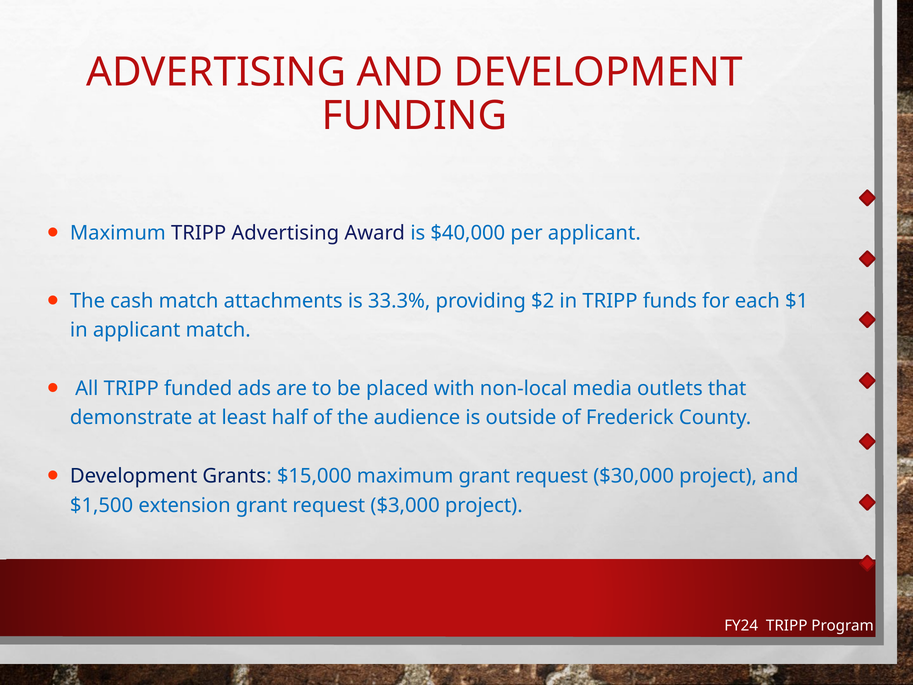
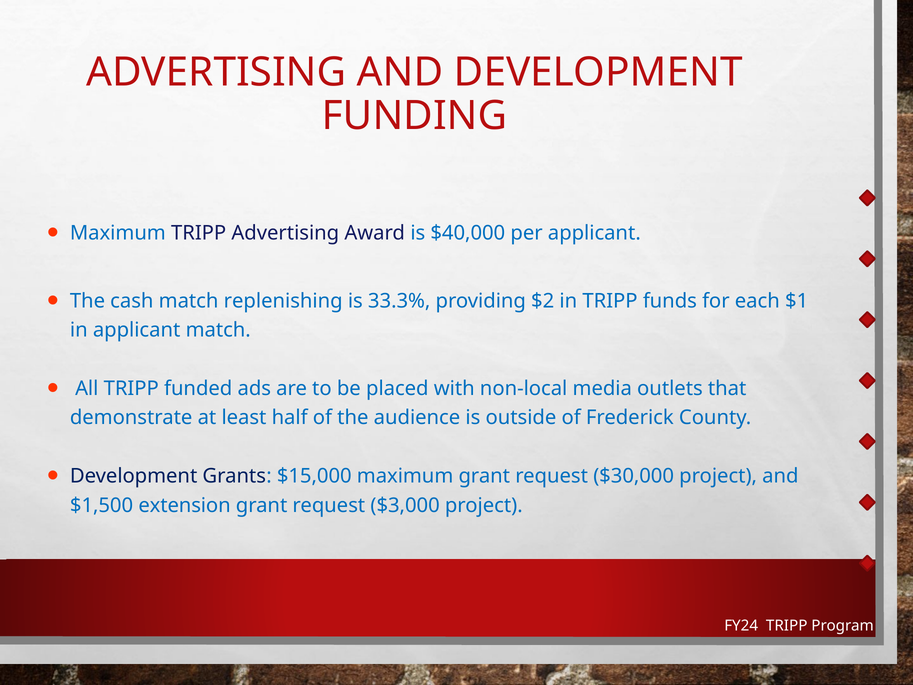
attachments: attachments -> replenishing
